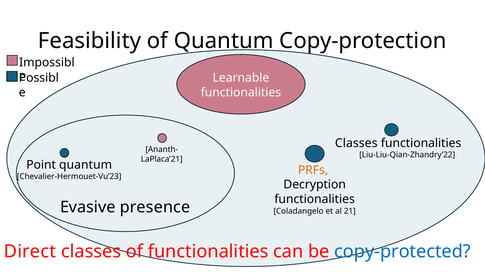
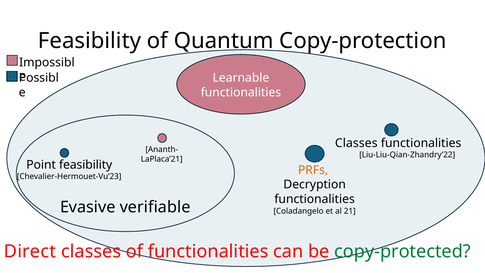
Point quantum: quantum -> feasibility
presence: presence -> verifiable
copy-protected colour: blue -> green
